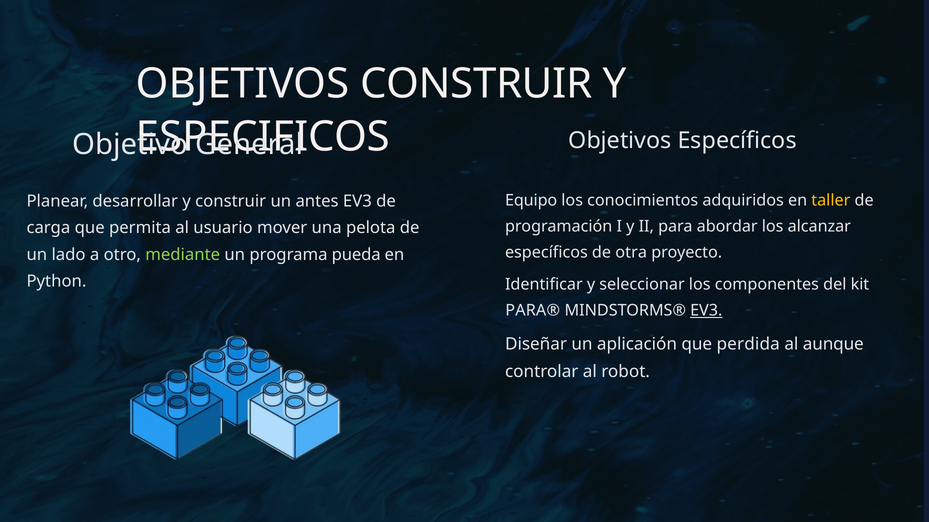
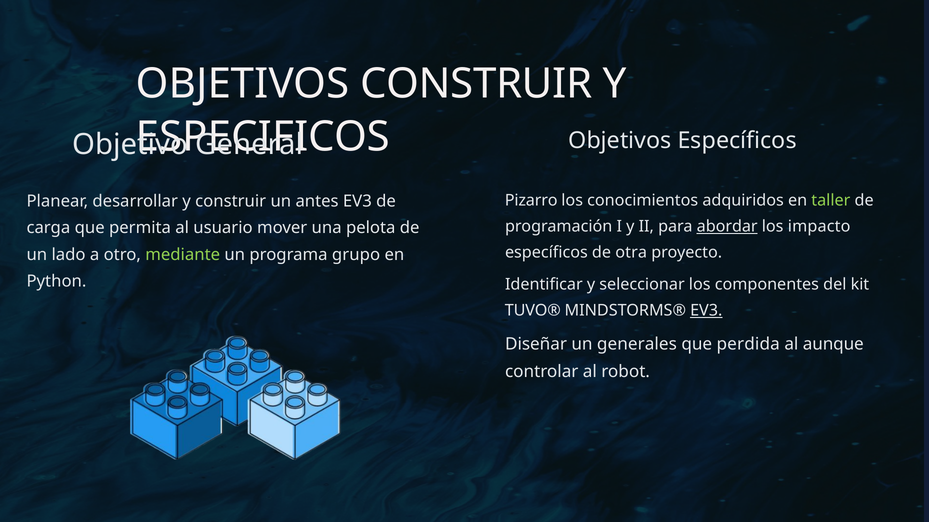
Equipo: Equipo -> Pizarro
taller colour: yellow -> light green
abordar underline: none -> present
alcanzar: alcanzar -> impacto
pueda: pueda -> grupo
PARA®: PARA® -> TUVO®
aplicación: aplicación -> generales
